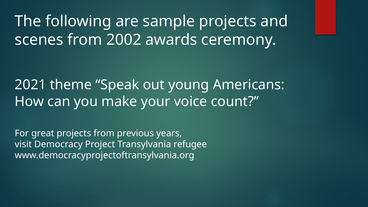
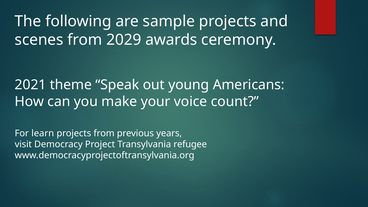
2002: 2002 -> 2029
great: great -> learn
